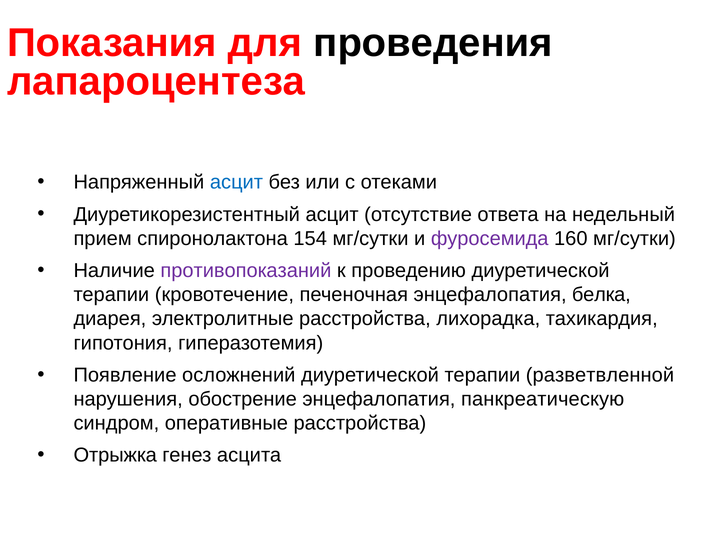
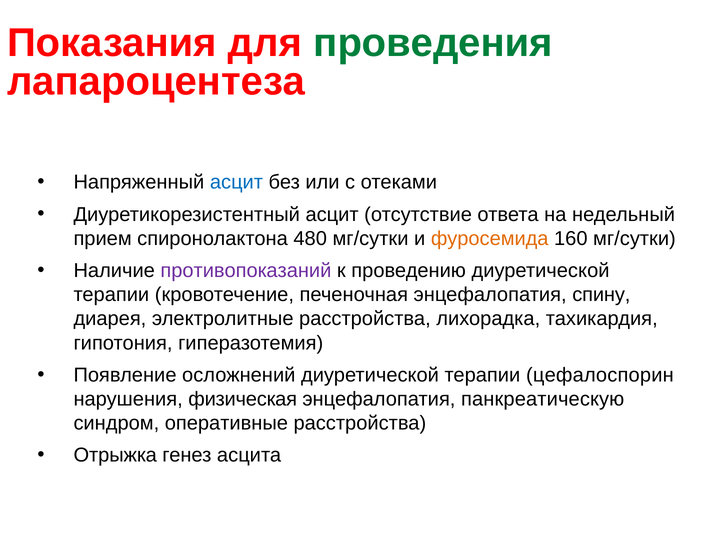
проведения colour: black -> green
154: 154 -> 480
фуросемида colour: purple -> orange
белка: белка -> спину
разветвленной: разветвленной -> цефалоспорин
обострение: обострение -> физическая
